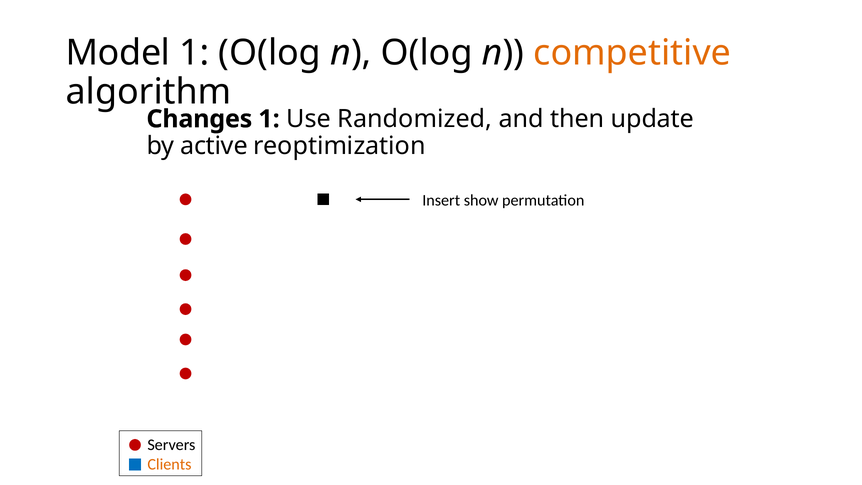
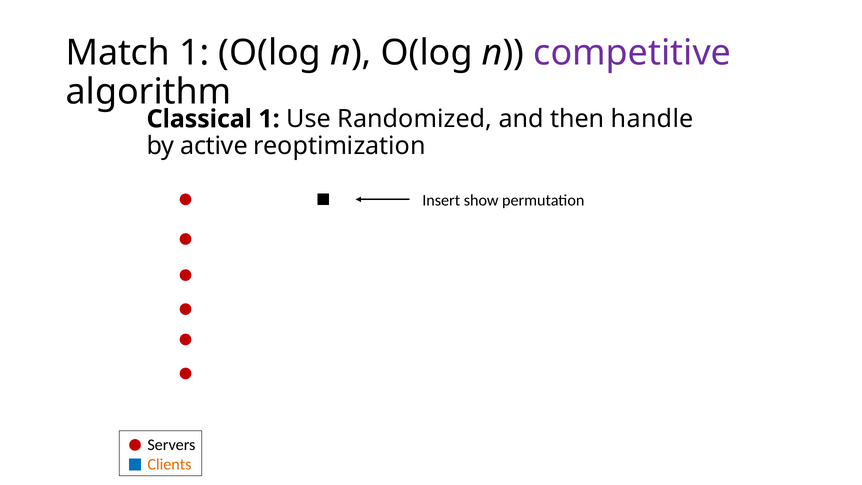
Model: Model -> Match
competitive colour: orange -> purple
Changes: Changes -> Classical
update: update -> handle
